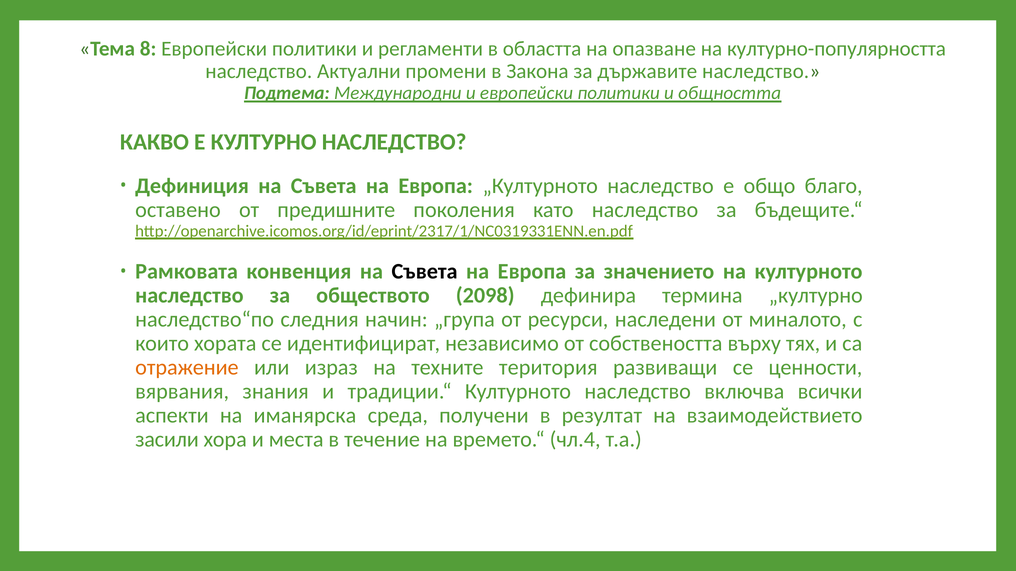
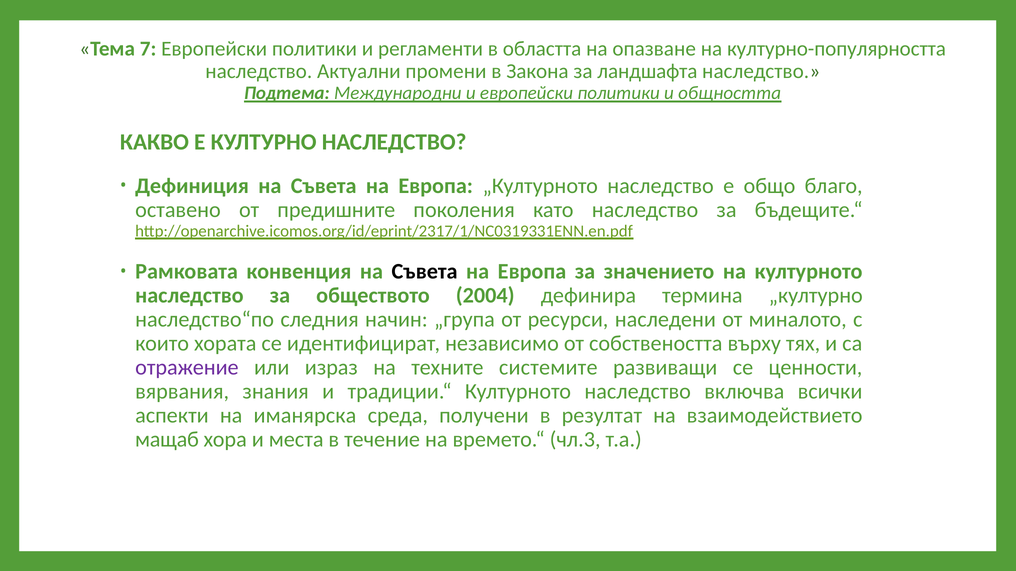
8: 8 -> 7
държавите: държавите -> ландшафта
2098: 2098 -> 2004
отражение colour: orange -> purple
територия: територия -> системите
засили: засили -> мащаб
чл.4: чл.4 -> чл.3
